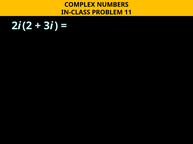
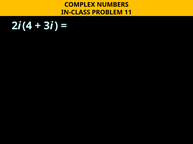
2: 2 -> 4
